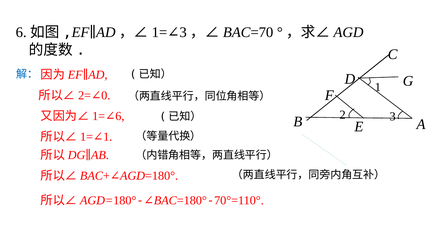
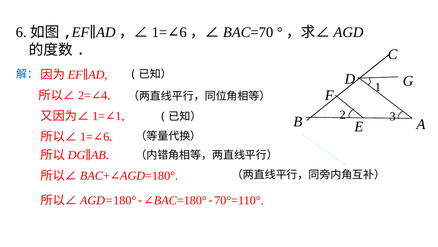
3 at (183, 32): 3 -> 6
0: 0 -> 4
6 at (120, 116): 6 -> 1
1 at (108, 137): 1 -> 6
